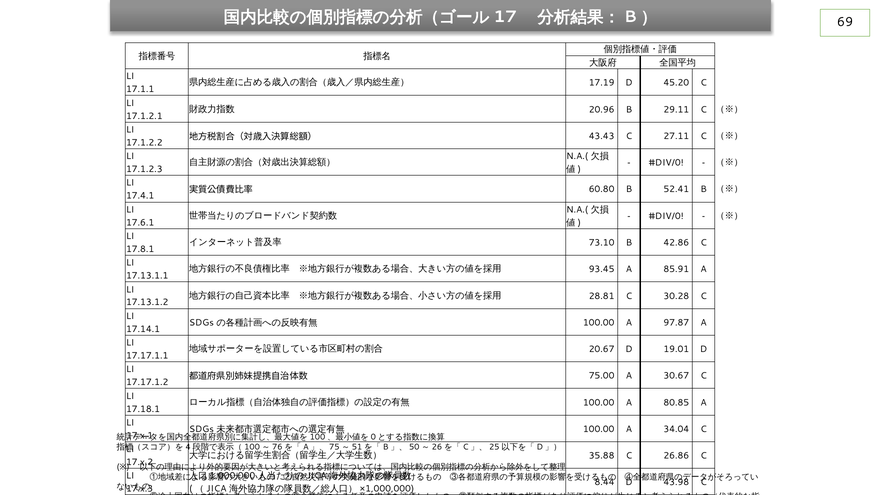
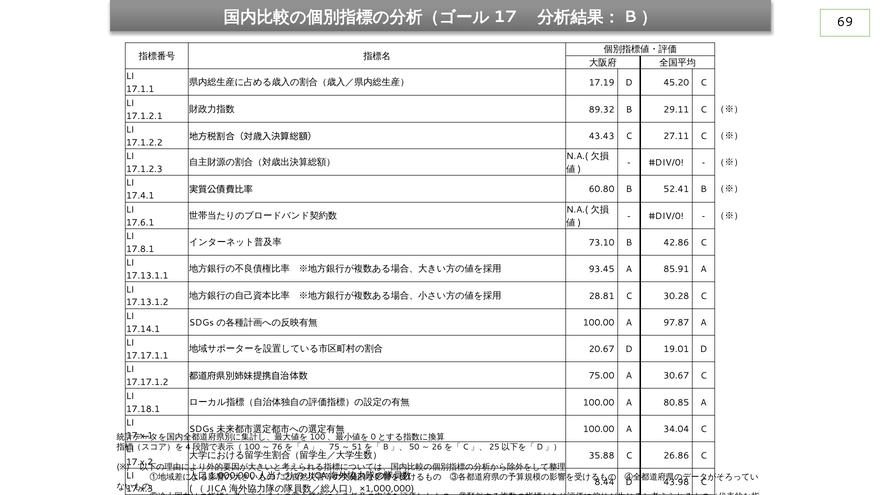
20.96: 20.96 -> 89.32
